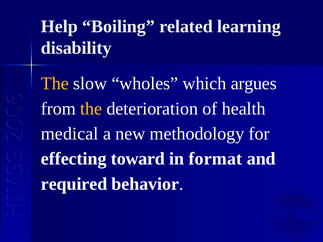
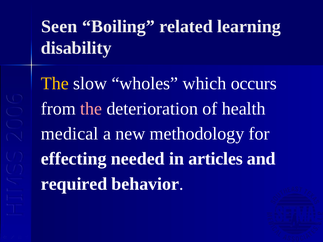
Help: Help -> Seen
argues: argues -> occurs
the at (91, 109) colour: yellow -> pink
toward: toward -> needed
format: format -> articles
